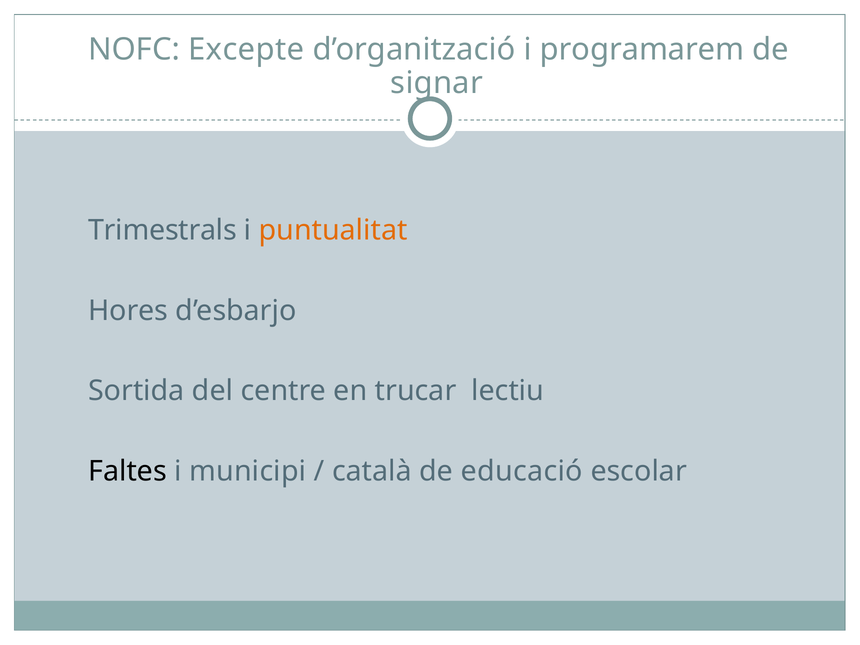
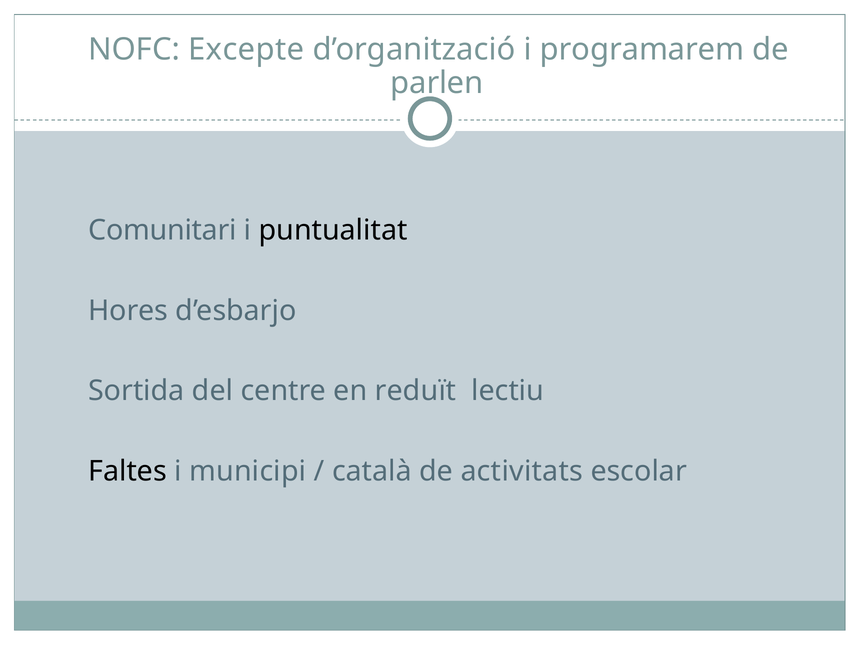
signar: signar -> parlen
Trimestrals: Trimestrals -> Comunitari
puntualitat colour: orange -> black
trucar: trucar -> reduït
educació: educació -> activitats
